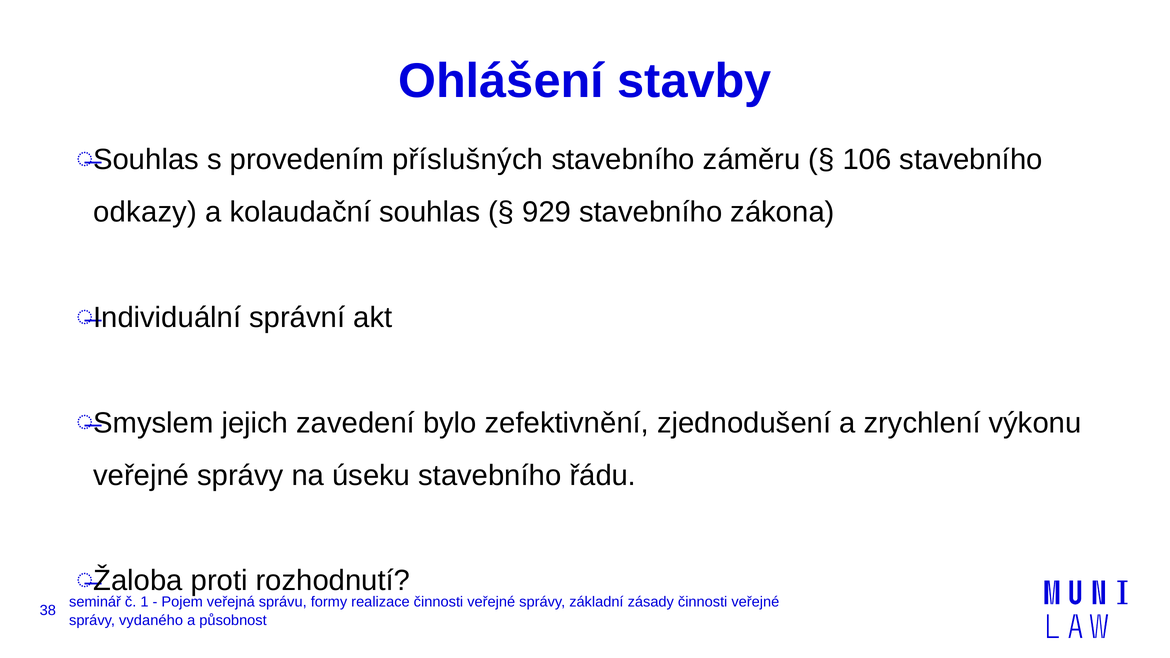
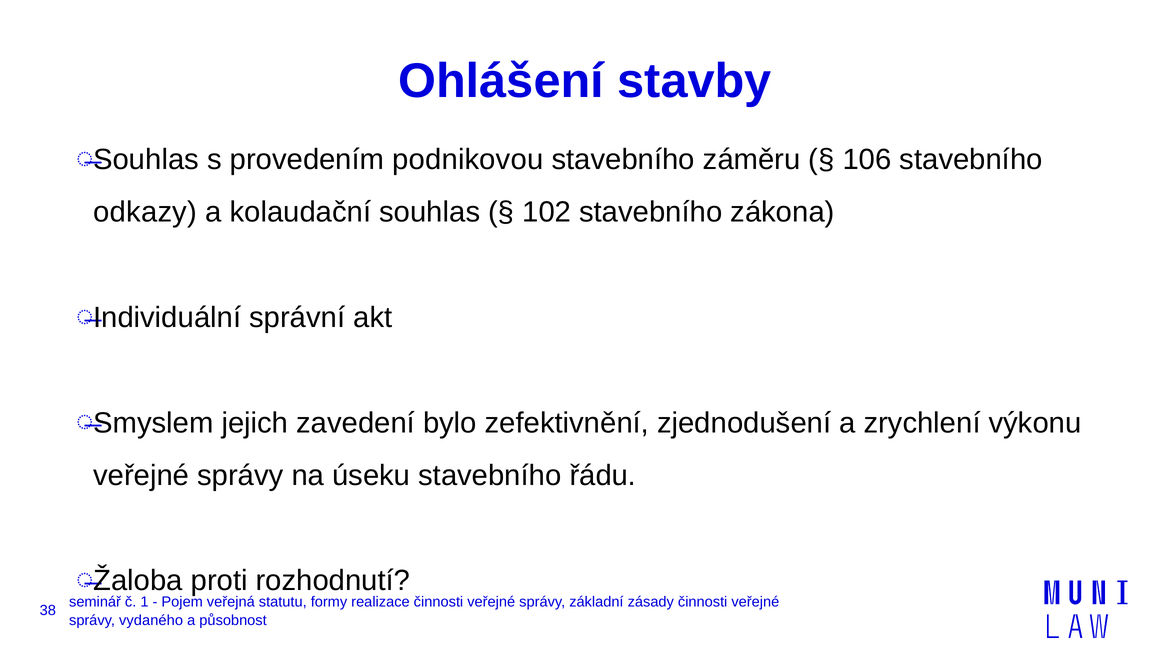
příslušných: příslušných -> podnikovou
929: 929 -> 102
správu: správu -> statutu
